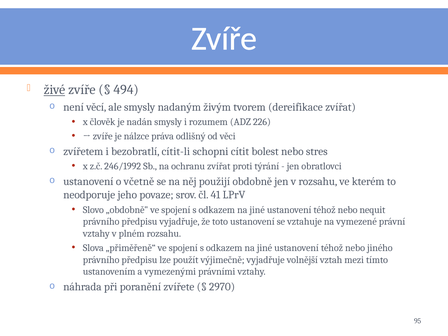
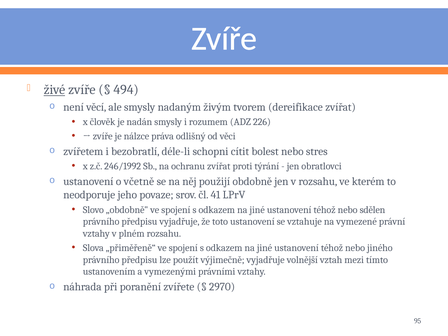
cítit-li: cítit-li -> déle-li
nequit: nequit -> sdělen
